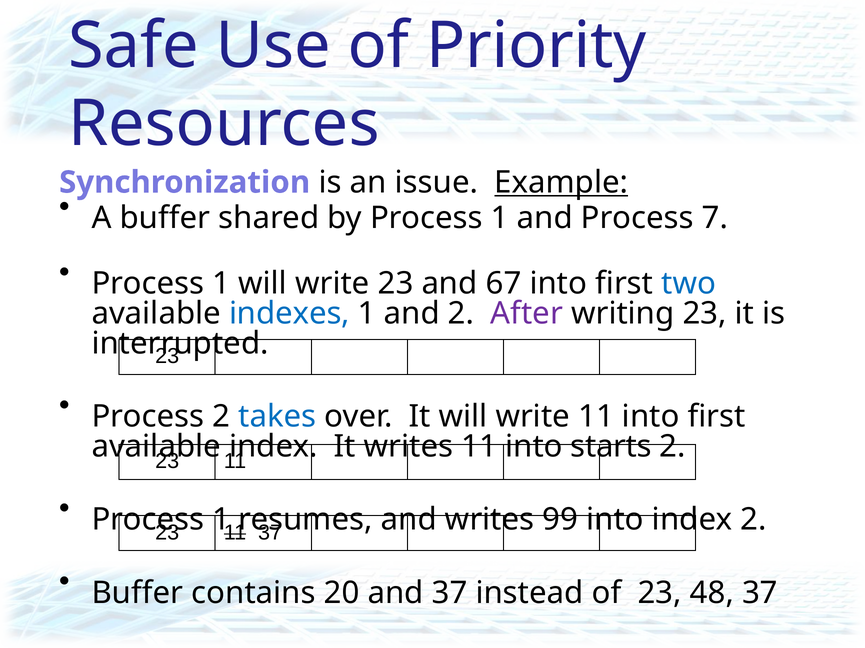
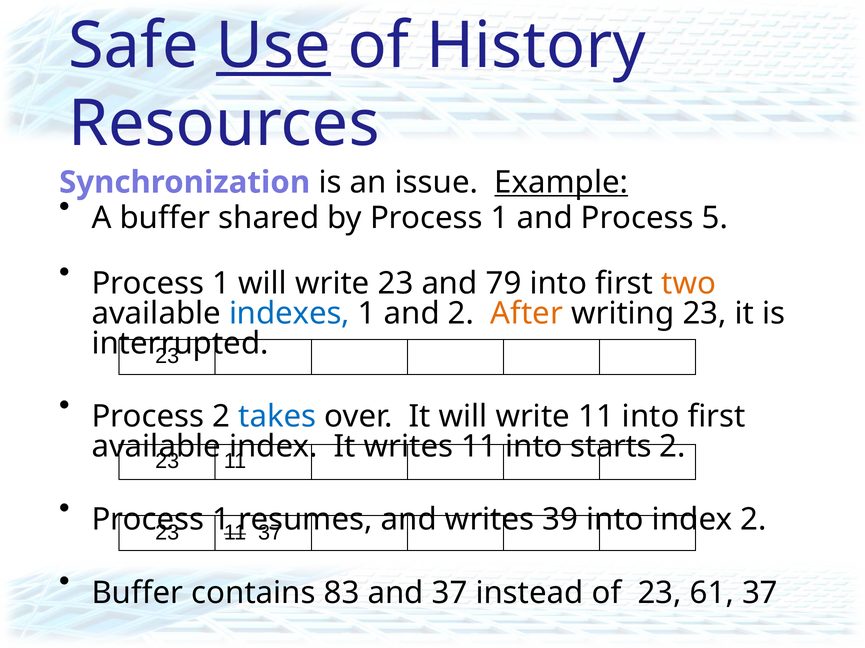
Use underline: none -> present
Priority: Priority -> History
7: 7 -> 5
67: 67 -> 79
two colour: blue -> orange
After colour: purple -> orange
99: 99 -> 39
20: 20 -> 83
48: 48 -> 61
